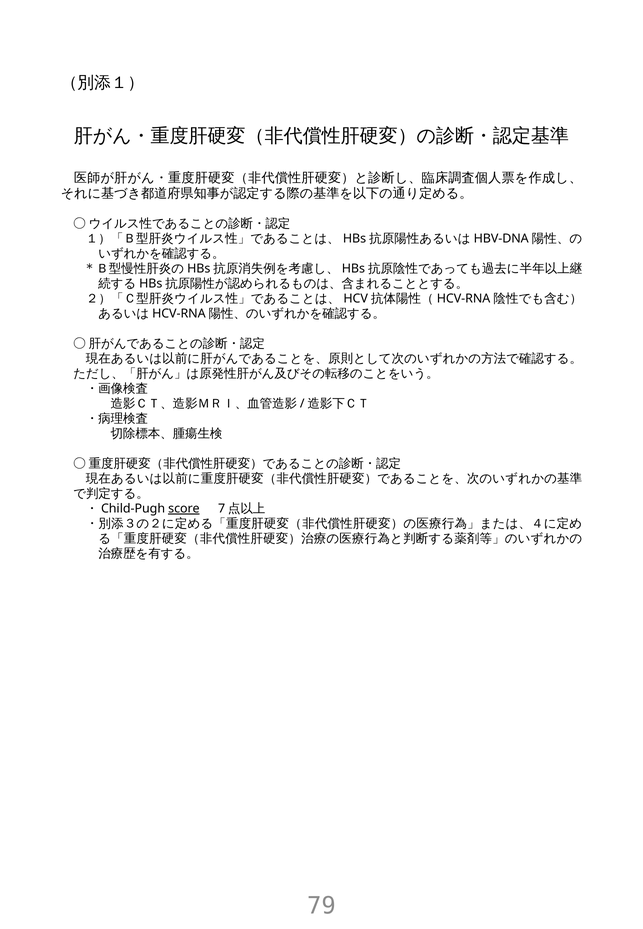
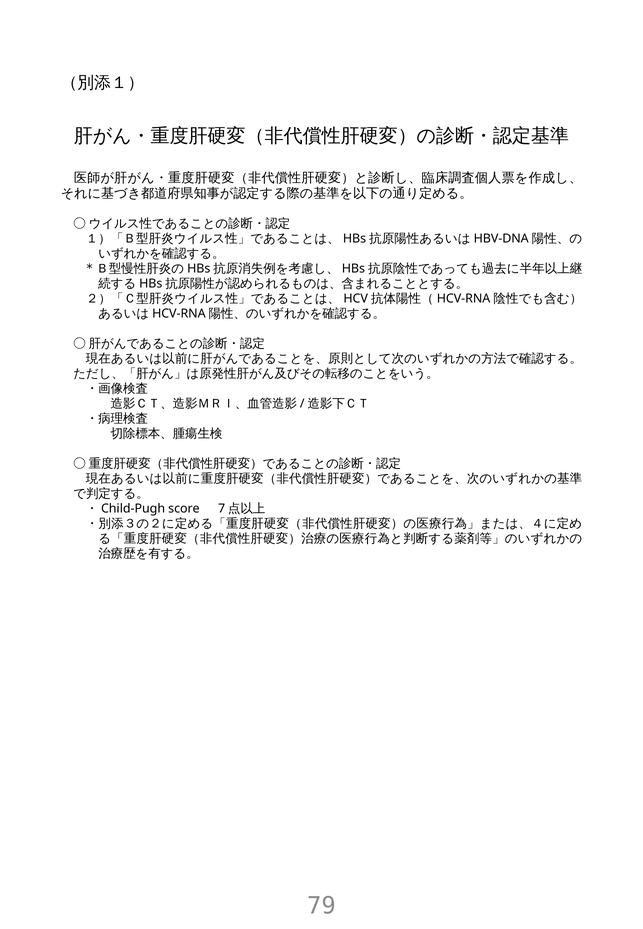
score underline: present -> none
